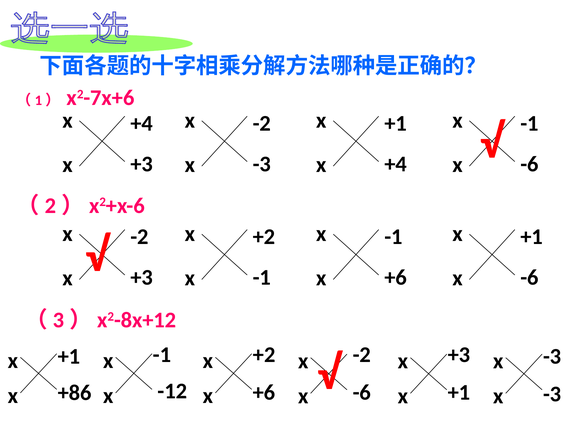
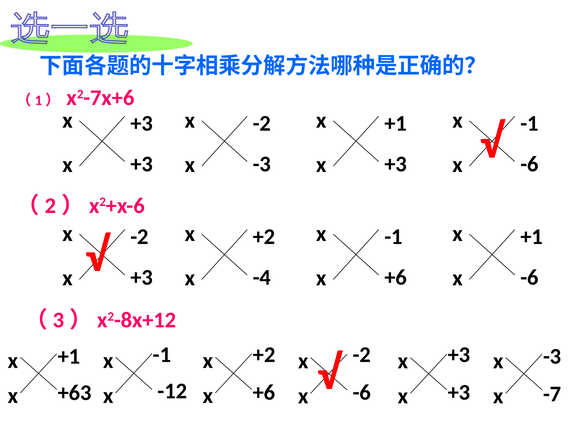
+4 at (142, 123): +4 -> +3
+4 at (396, 164): +4 -> +3
-1 at (262, 278): -1 -> -4
+1 at (459, 393): +1 -> +3
+86: +86 -> +63
-3 at (552, 394): -3 -> -7
